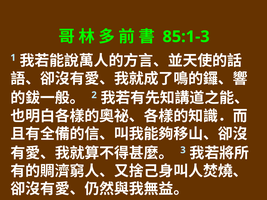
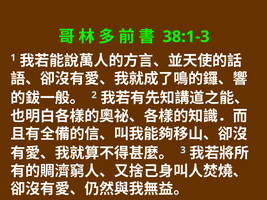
85:1-3: 85:1-3 -> 38:1-3
